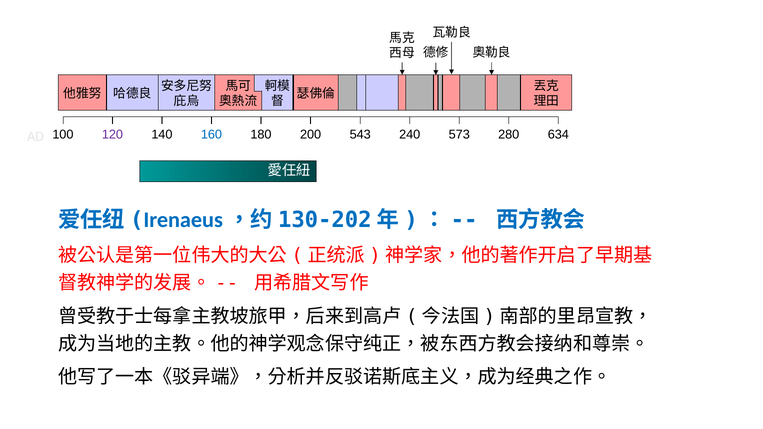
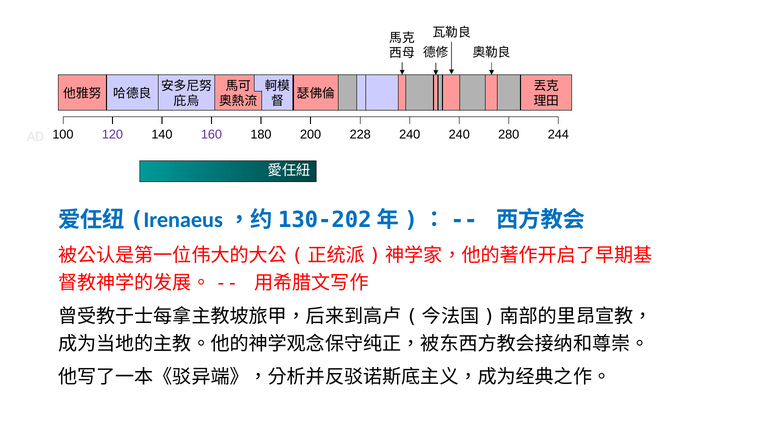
160 colour: blue -> purple
543: 543 -> 228
240 573: 573 -> 240
634: 634 -> 244
